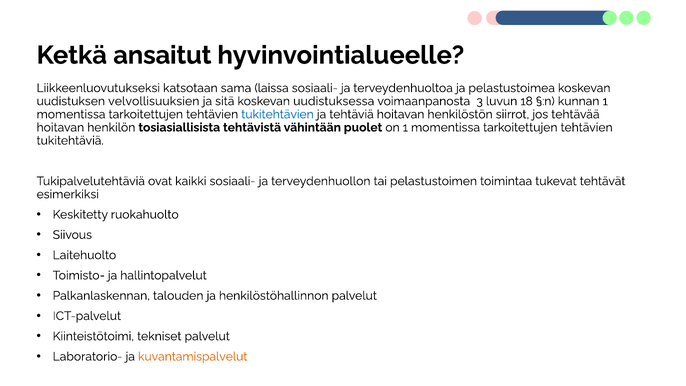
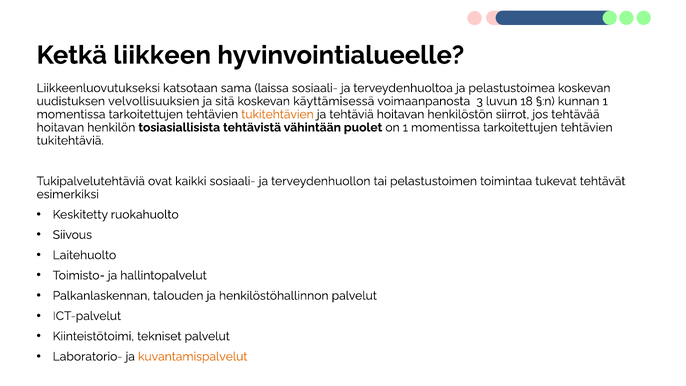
ansaitut: ansaitut -> liikkeen
uudistuksessa: uudistuksessa -> käyttämisessä
tukitehtävien colour: blue -> orange
